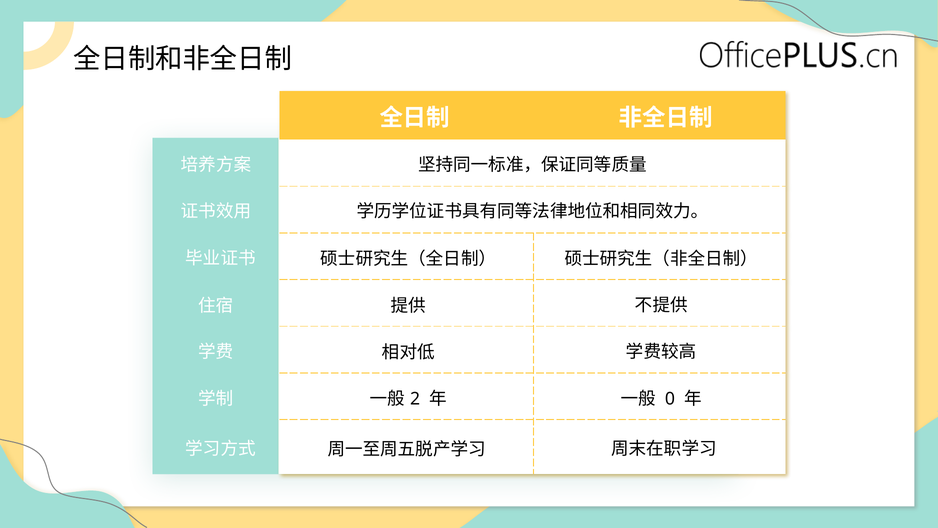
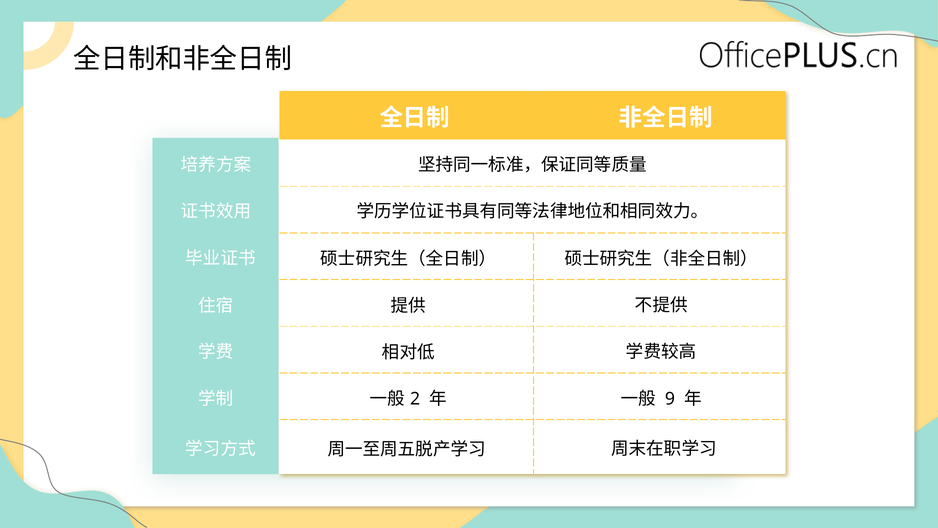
0: 0 -> 9
